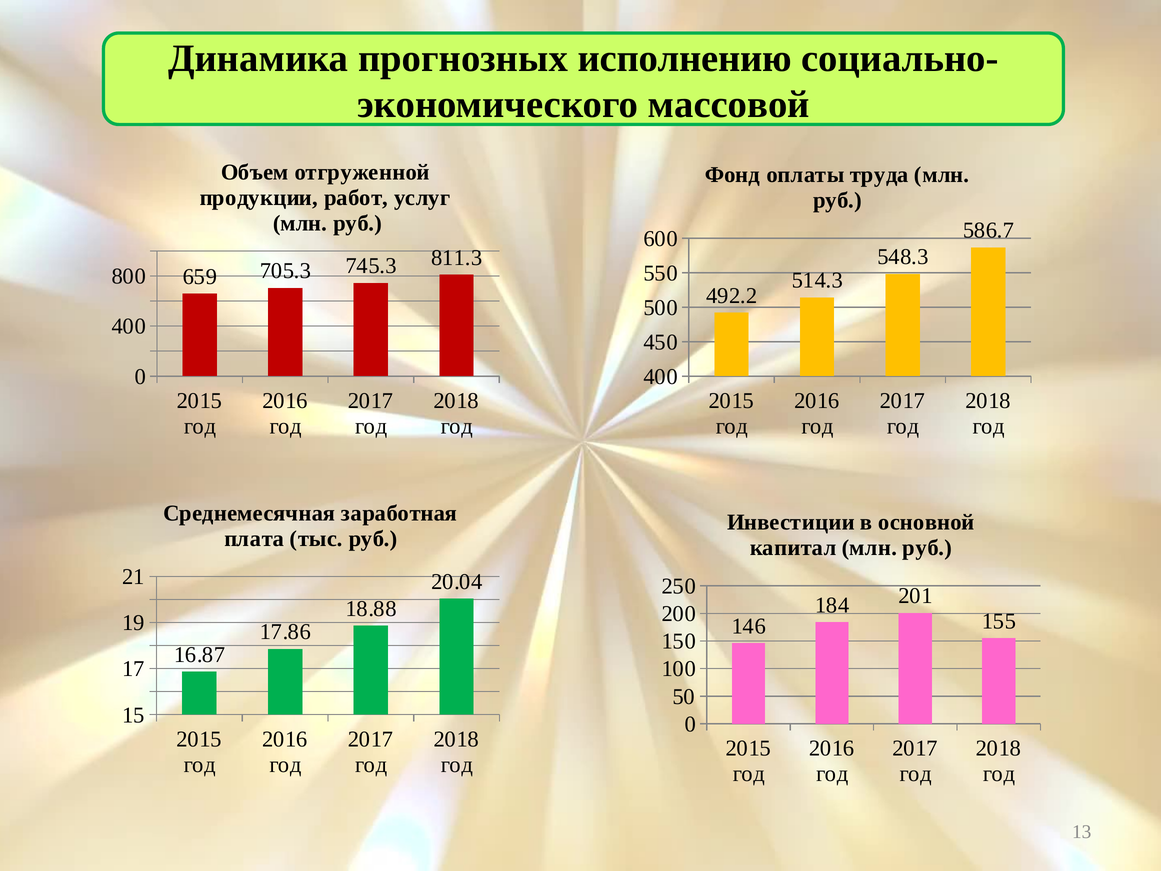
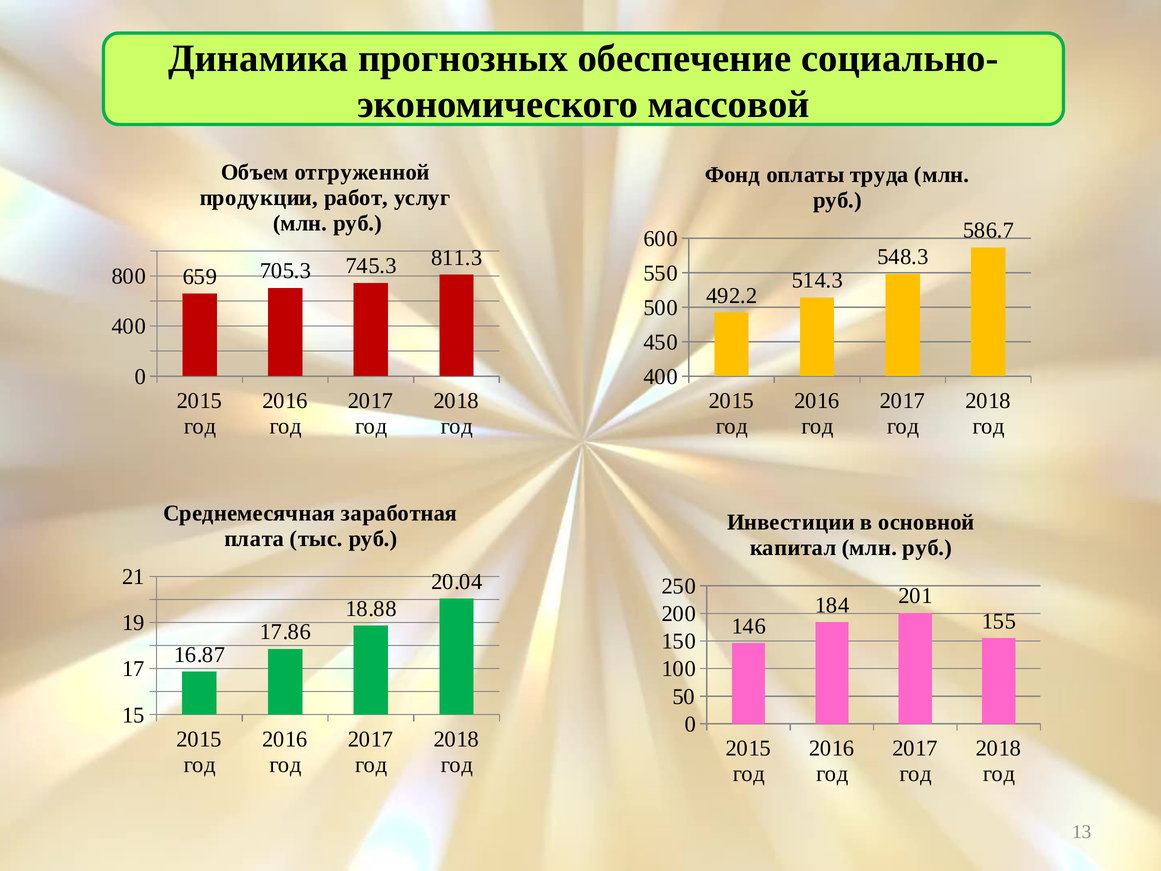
исполнению: исполнению -> обеспечение
